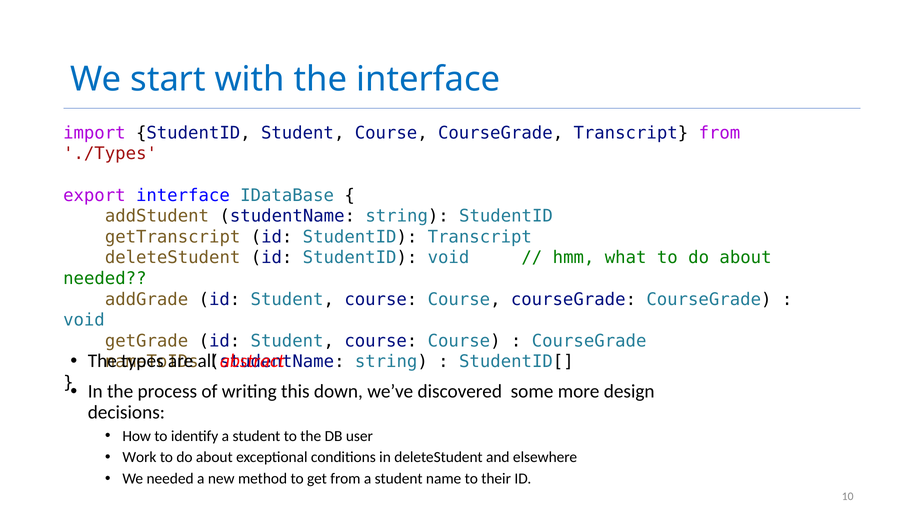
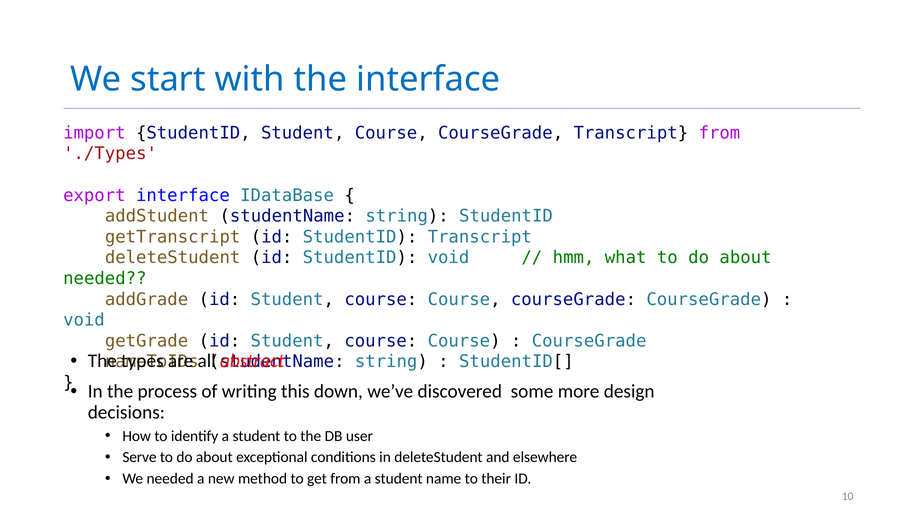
Work: Work -> Serve
